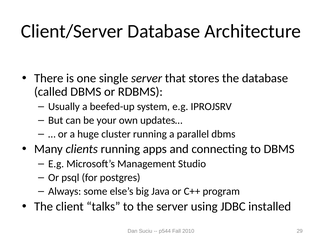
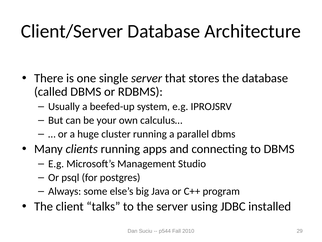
updates…: updates… -> calculus…
